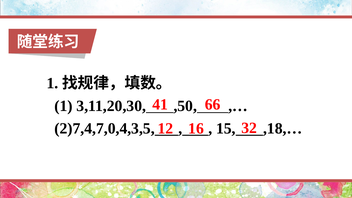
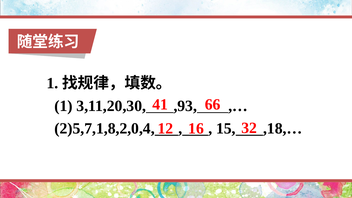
,50: ,50 -> ,93
2)7,4,7,0,4,3,5: 2)7,4,7,0,4,3,5 -> 2)5,7,1,8,2,0,4
